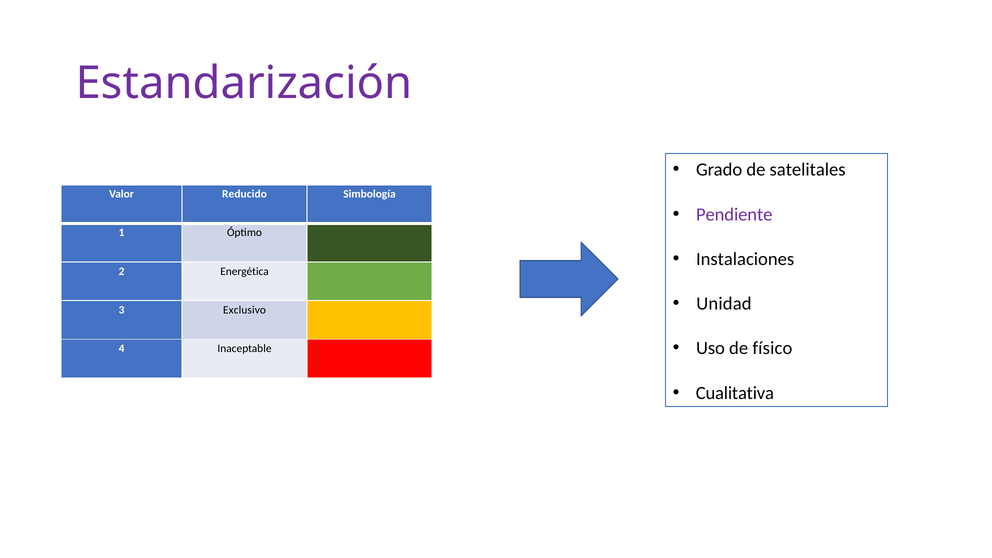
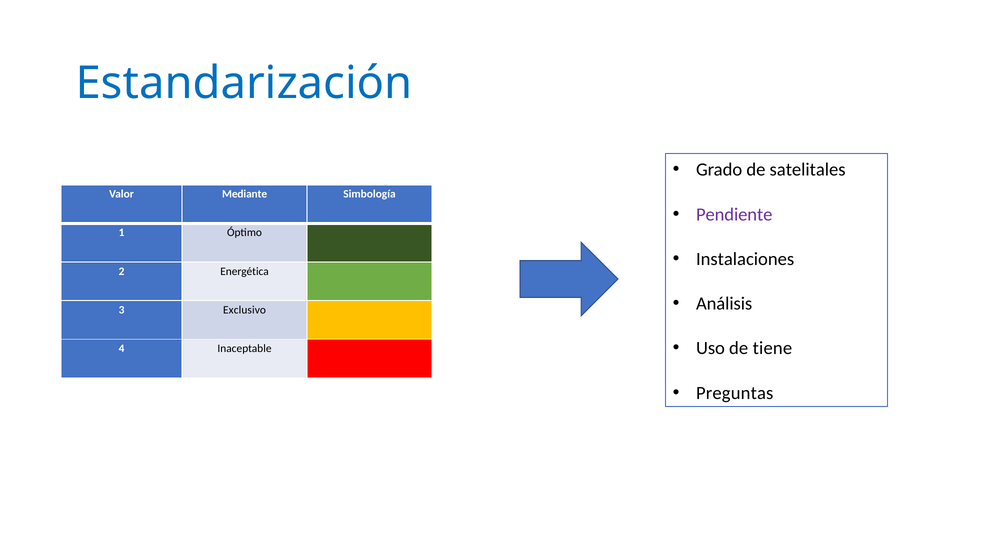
Estandarización colour: purple -> blue
Reducido: Reducido -> Mediante
Unidad: Unidad -> Análisis
físico: físico -> tiene
Cualitativa: Cualitativa -> Preguntas
